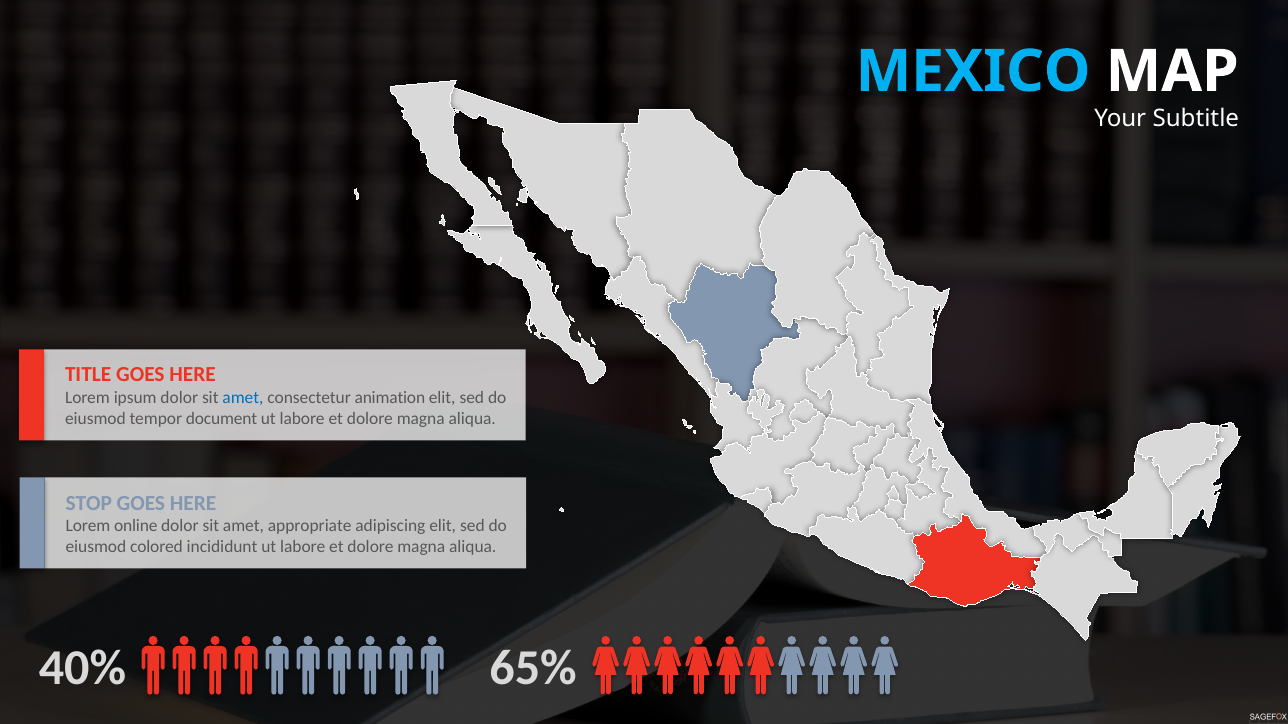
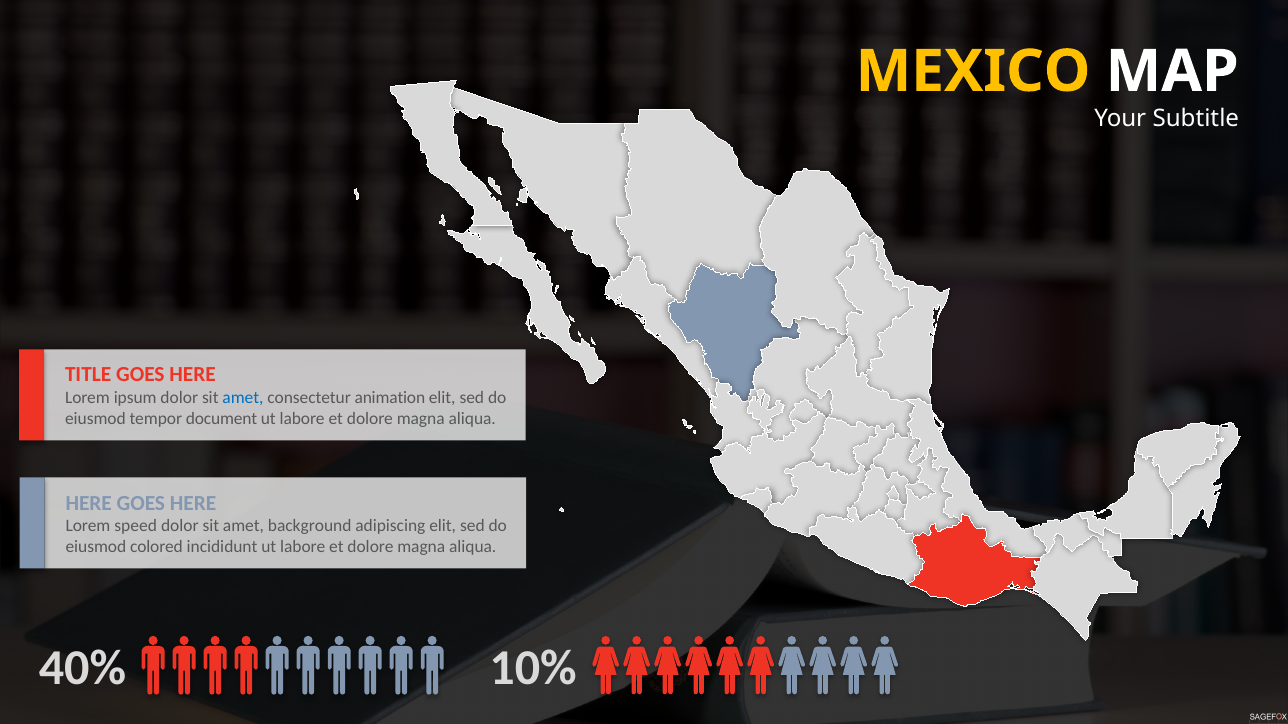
MEXICO colour: light blue -> yellow
STOP at (89, 503): STOP -> HERE
online: online -> speed
appropriate: appropriate -> background
65%: 65% -> 10%
